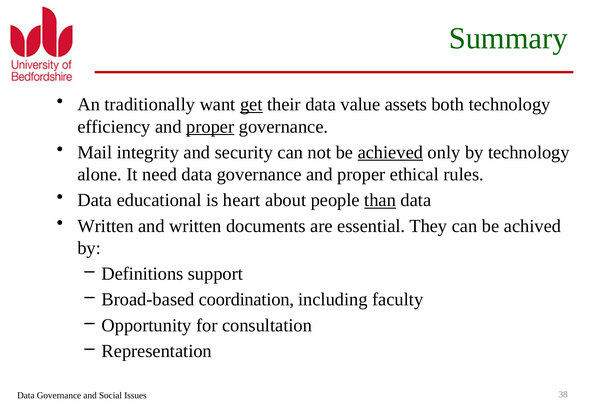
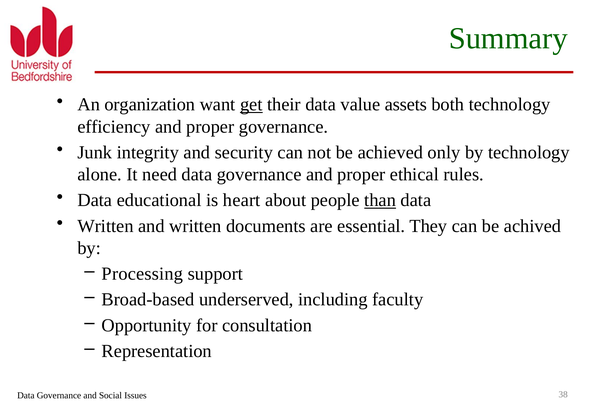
traditionally: traditionally -> organization
proper at (210, 127) underline: present -> none
Mail: Mail -> Junk
achieved underline: present -> none
Definitions: Definitions -> Processing
coordination: coordination -> underserved
